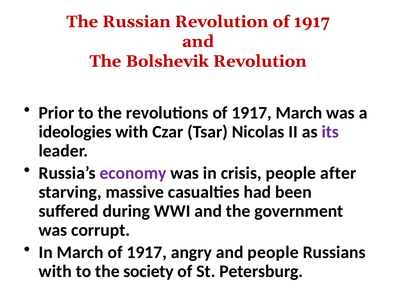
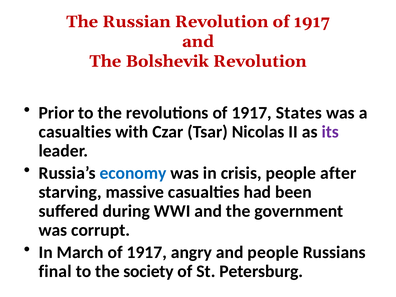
1917 March: March -> States
ideologies at (75, 132): ideologies -> casualties
economy colour: purple -> blue
with at (55, 271): with -> final
